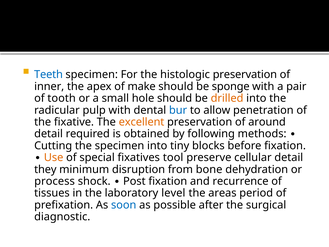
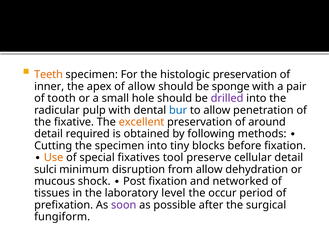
Teeth colour: blue -> orange
of make: make -> allow
drilled colour: orange -> purple
they: they -> sulci
from bone: bone -> allow
process: process -> mucous
recurrence: recurrence -> networked
areas: areas -> occur
soon colour: blue -> purple
diagnostic: diagnostic -> fungiform
